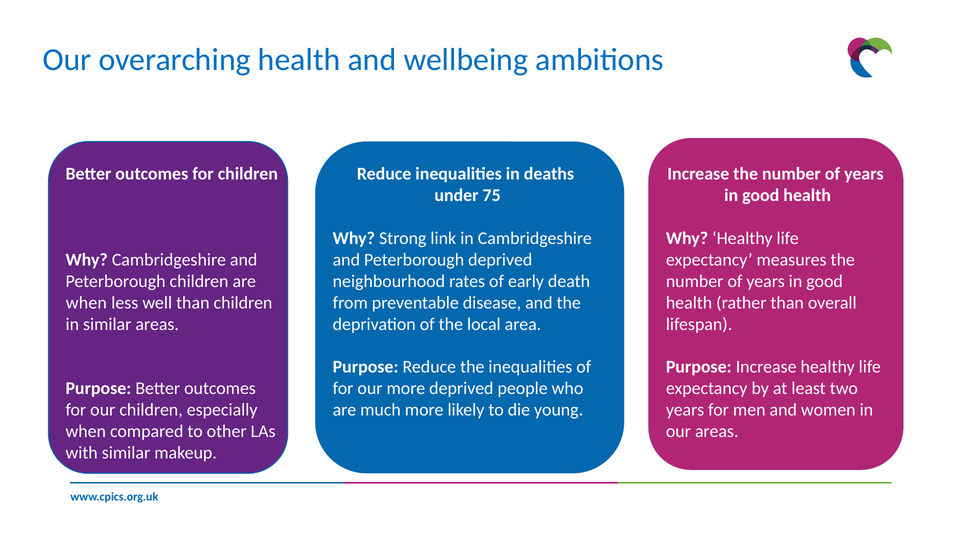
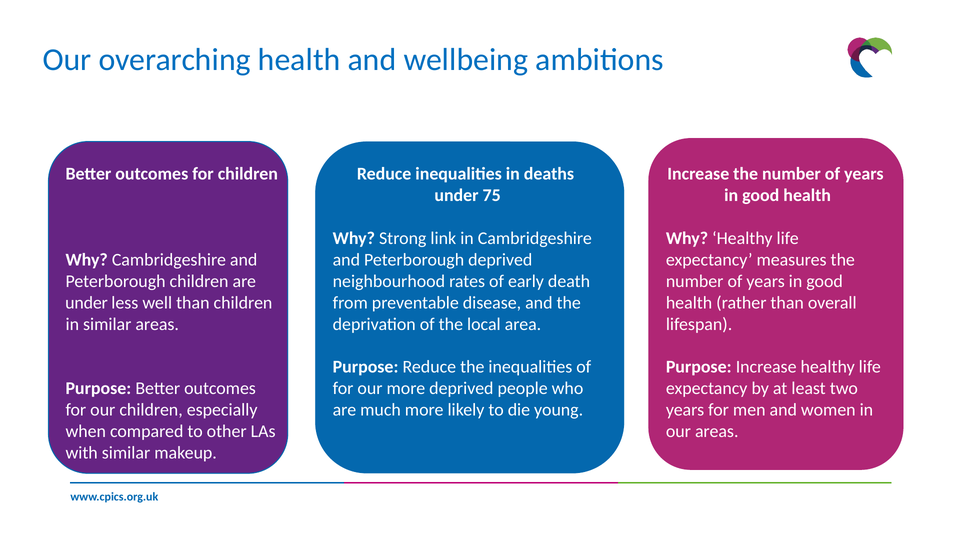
when at (86, 303): when -> under
